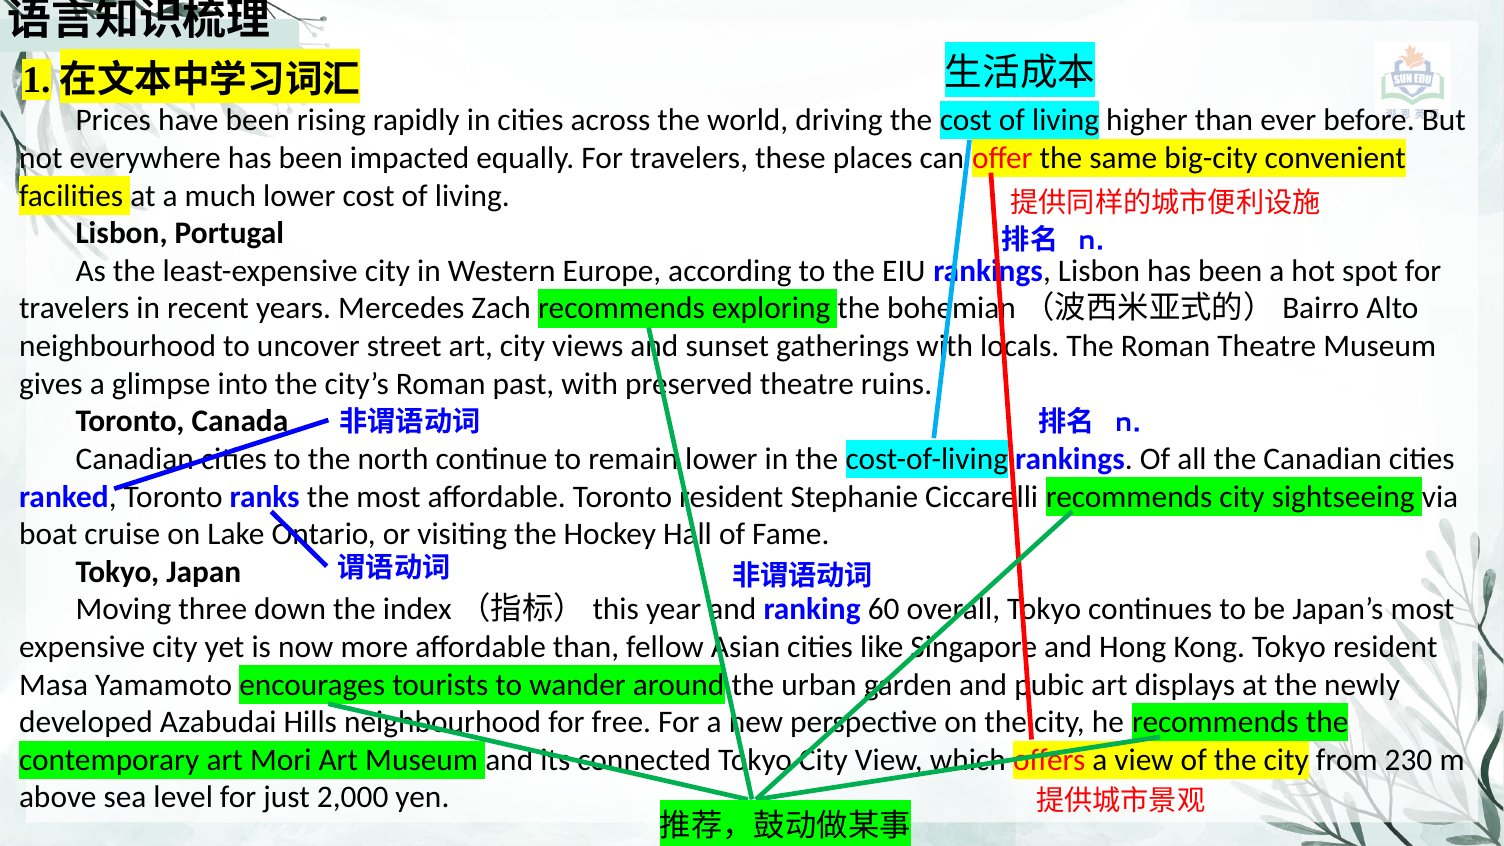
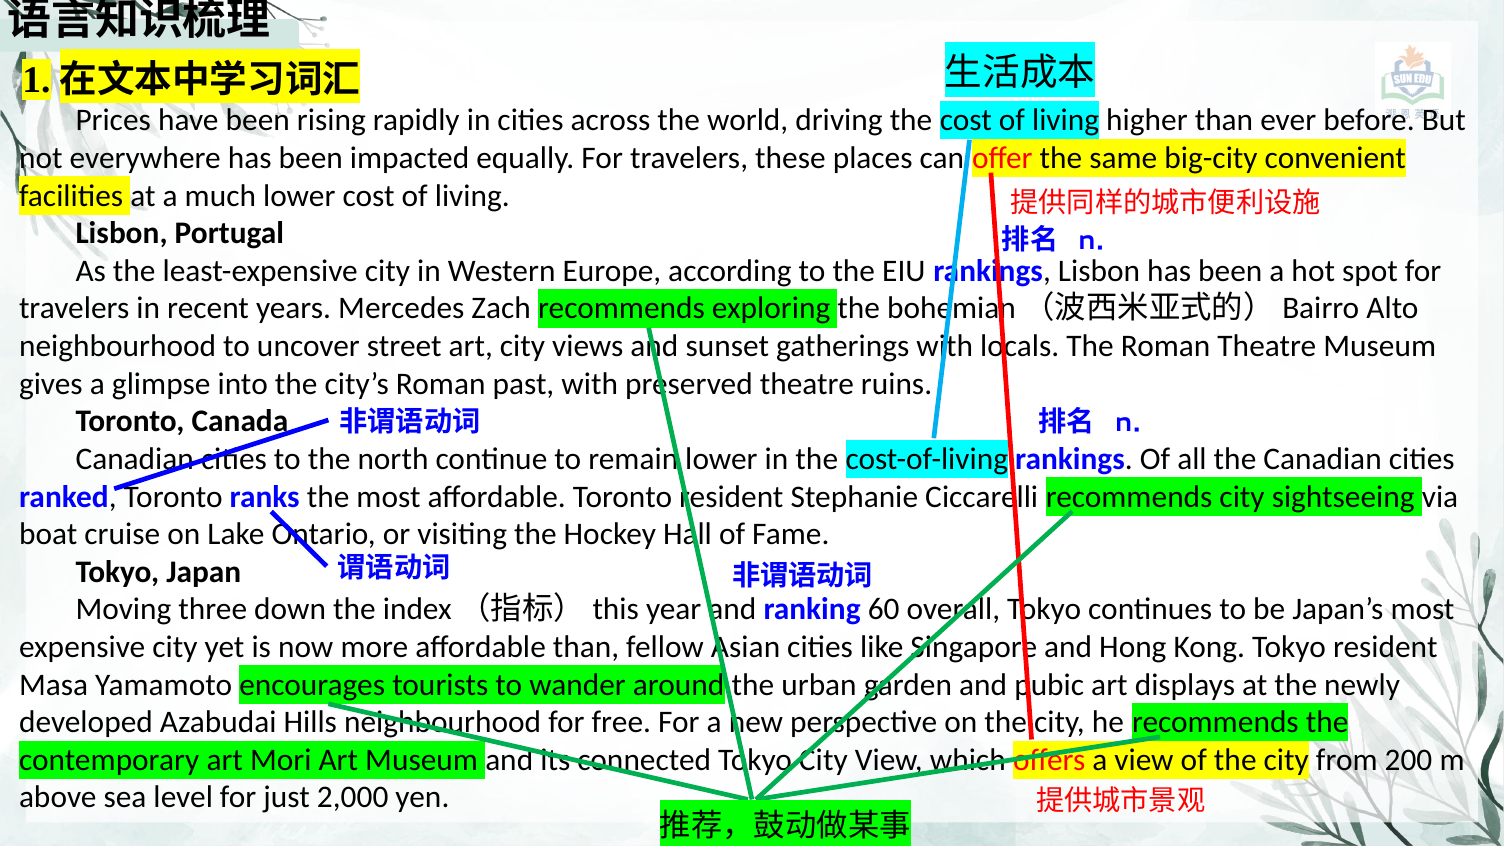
230: 230 -> 200
